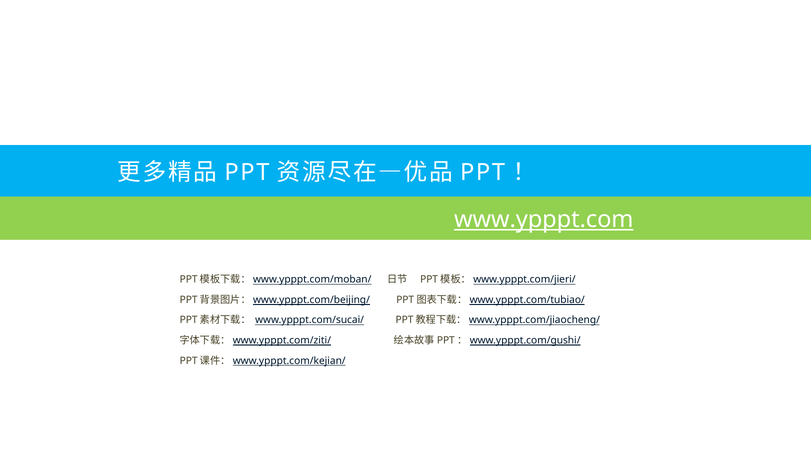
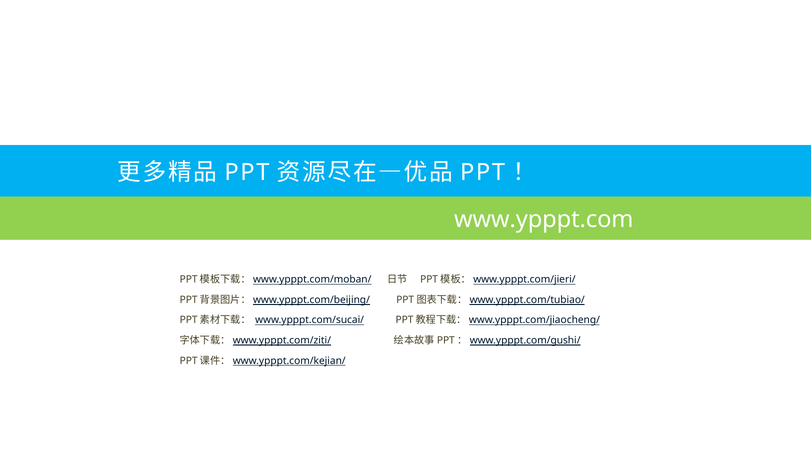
www.ypppt.com underline: present -> none
